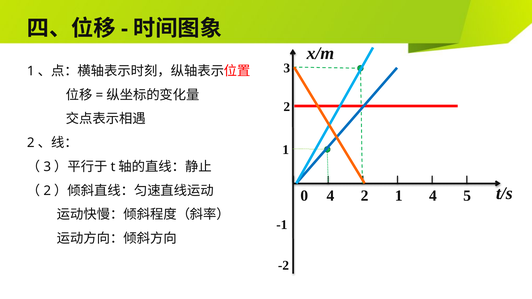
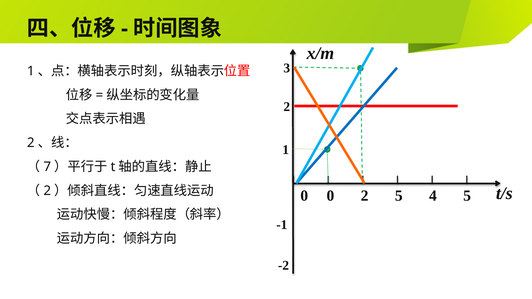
3 at (47, 167): 3 -> 7
0 4: 4 -> 0
1 at (399, 196): 1 -> 5
